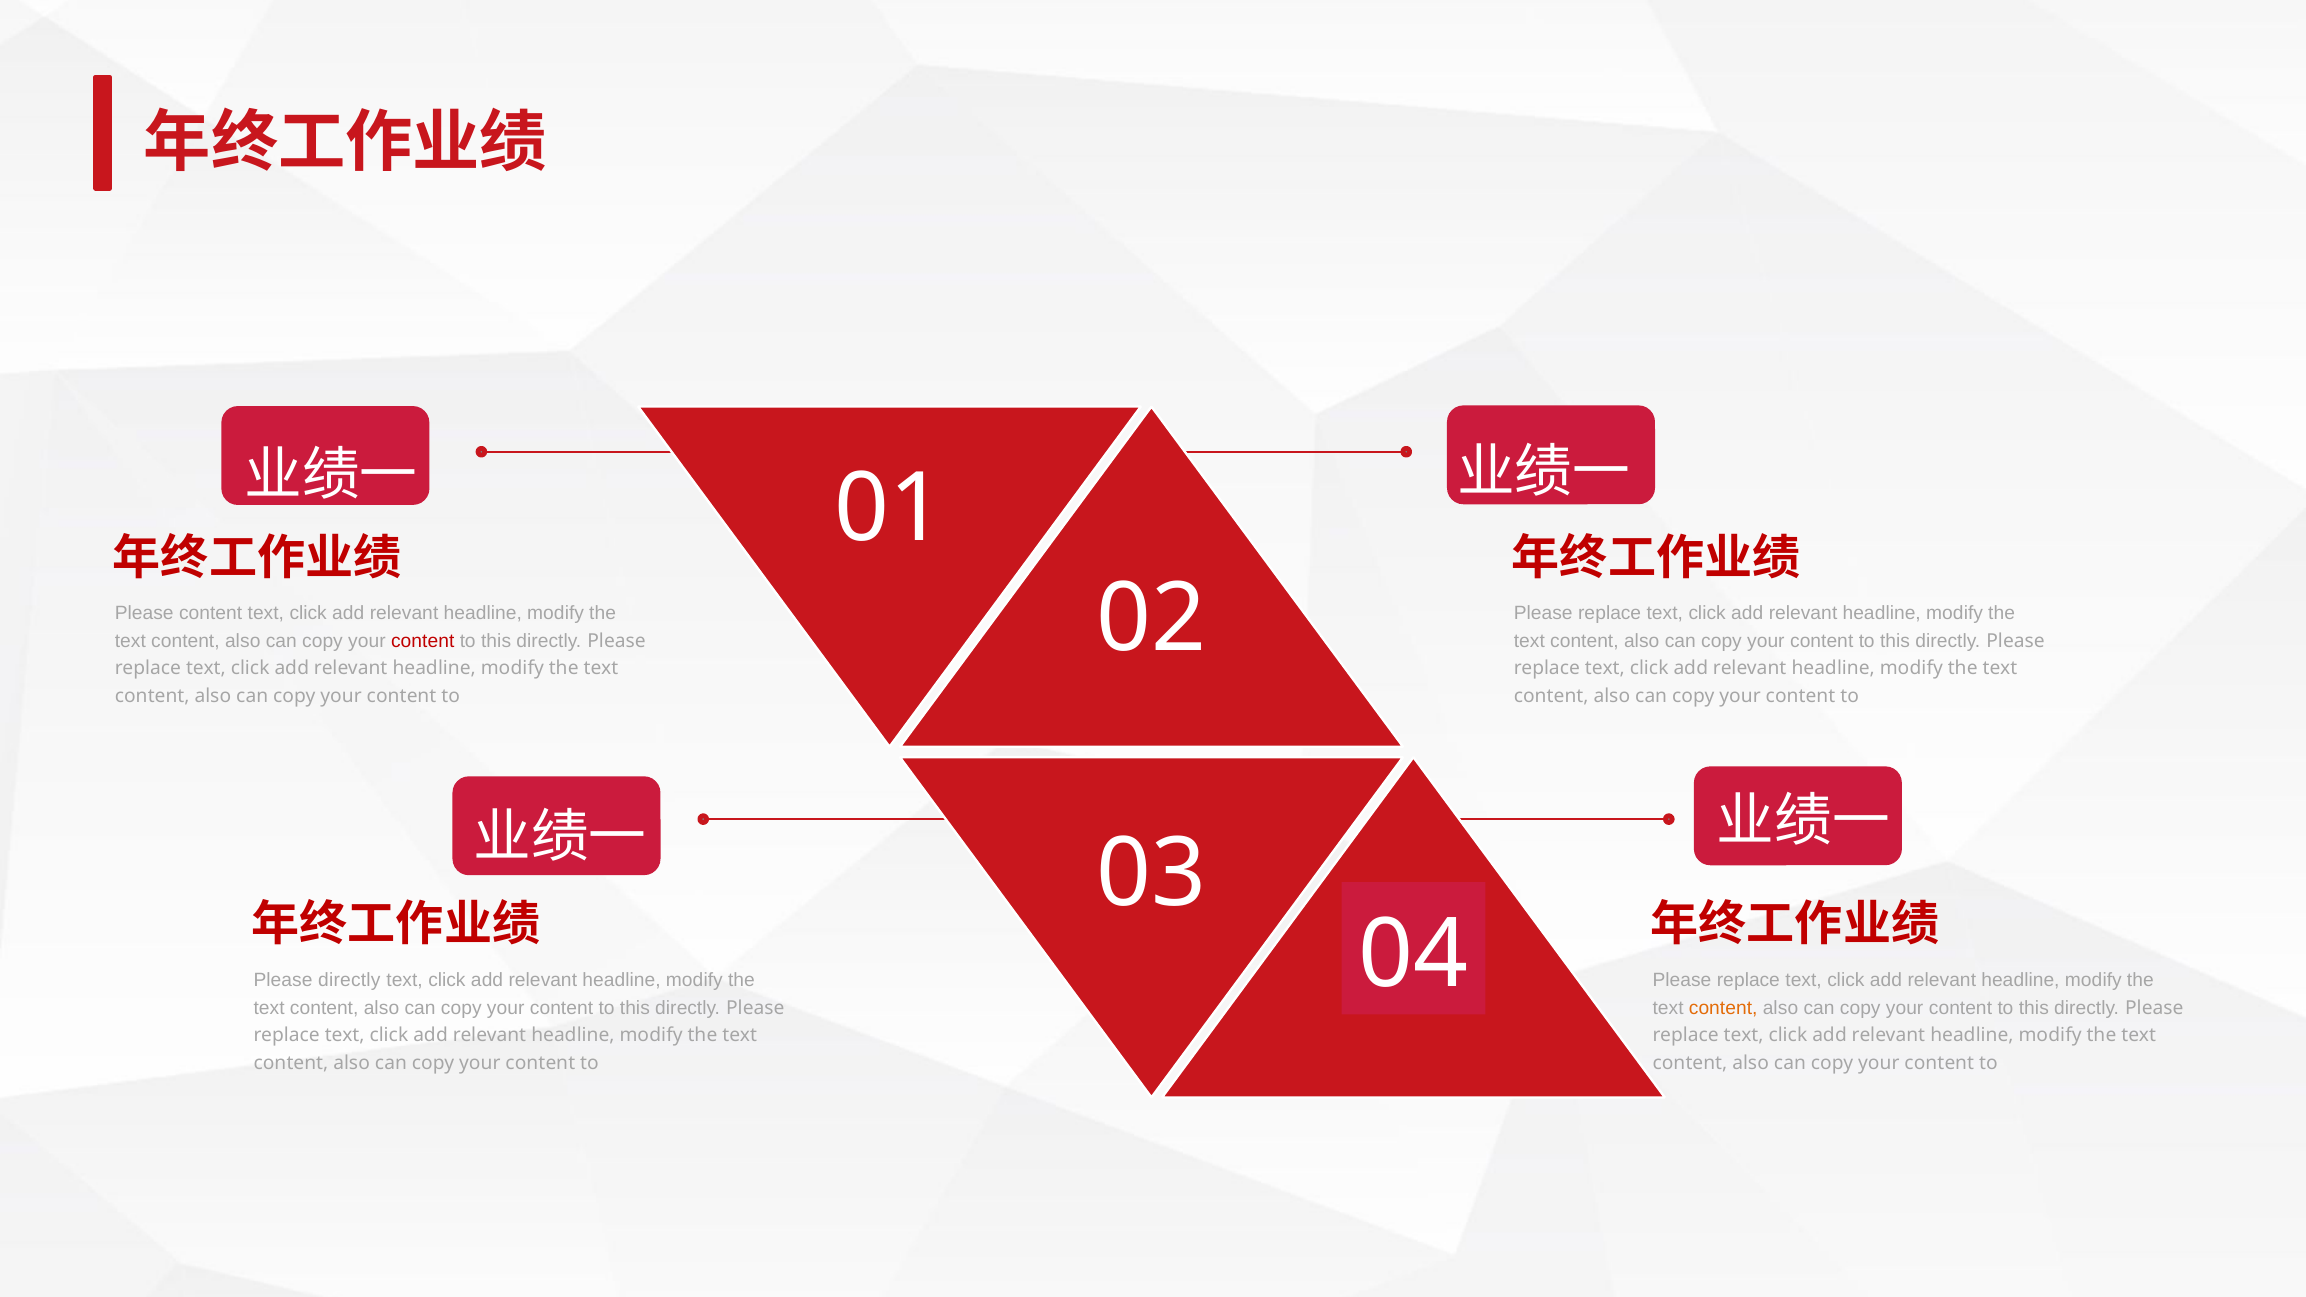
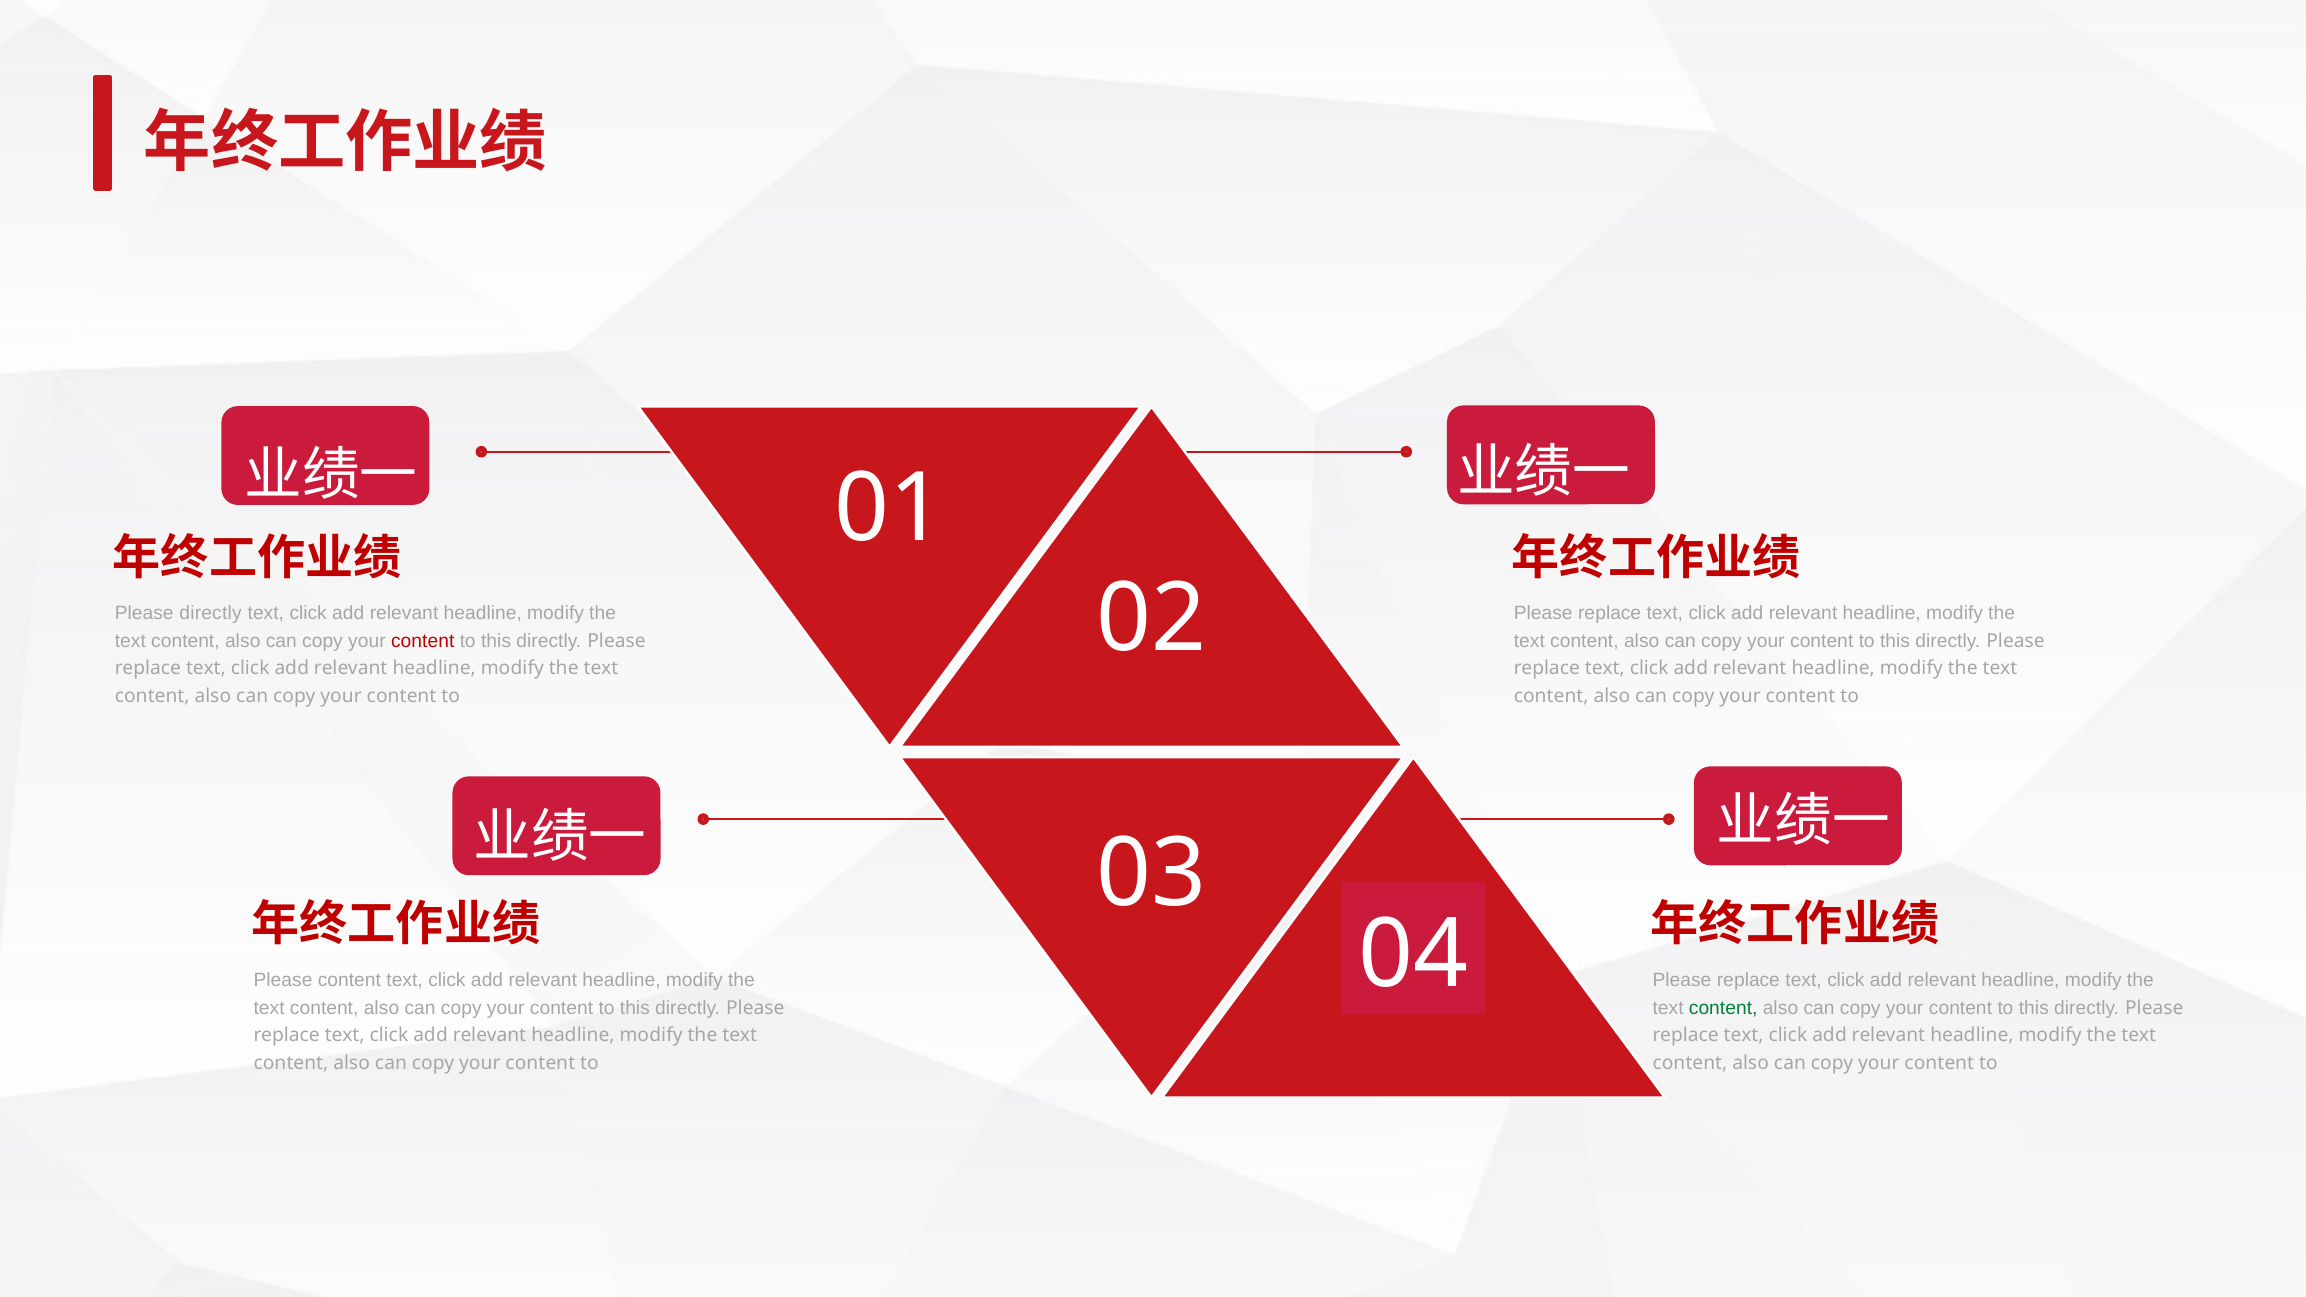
Please content: content -> directly
Please directly: directly -> content
content at (1723, 1008) colour: orange -> green
